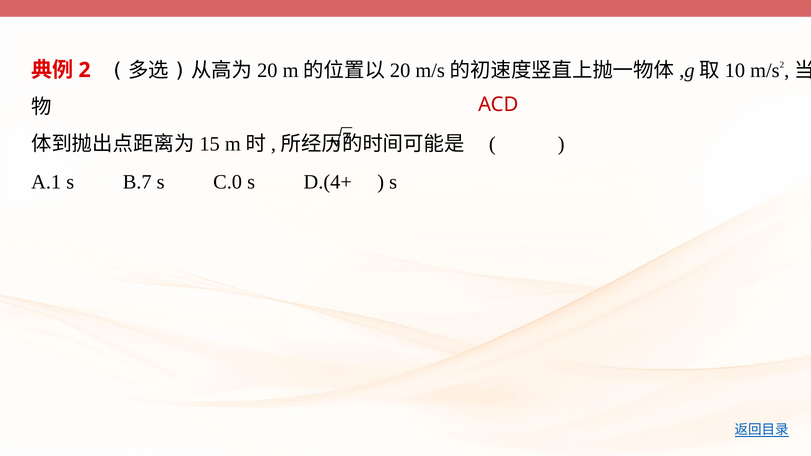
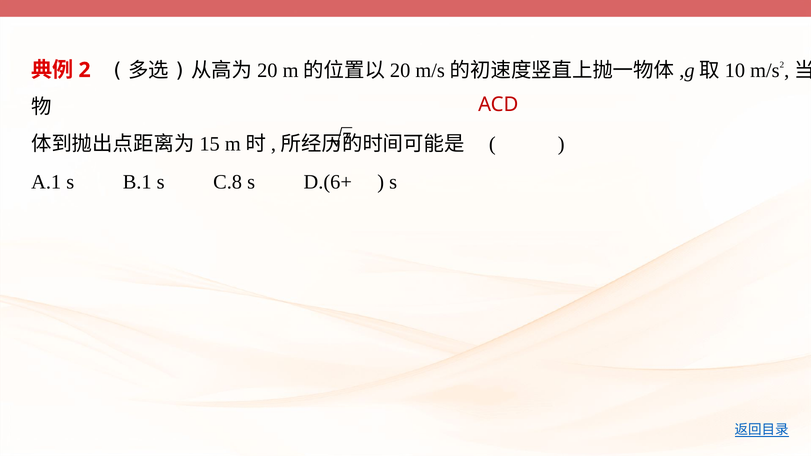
B.7: B.7 -> B.1
C.0: C.0 -> C.8
D.(4+: D.(4+ -> D.(6+
